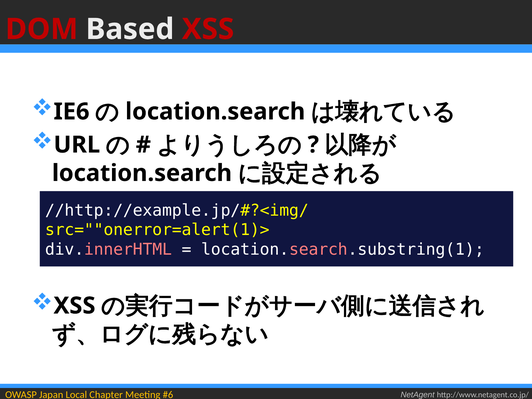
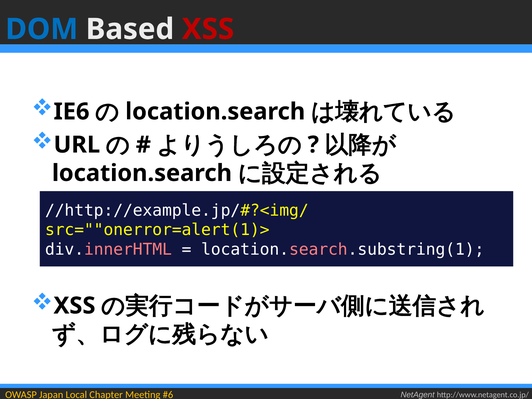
DOM colour: red -> blue
